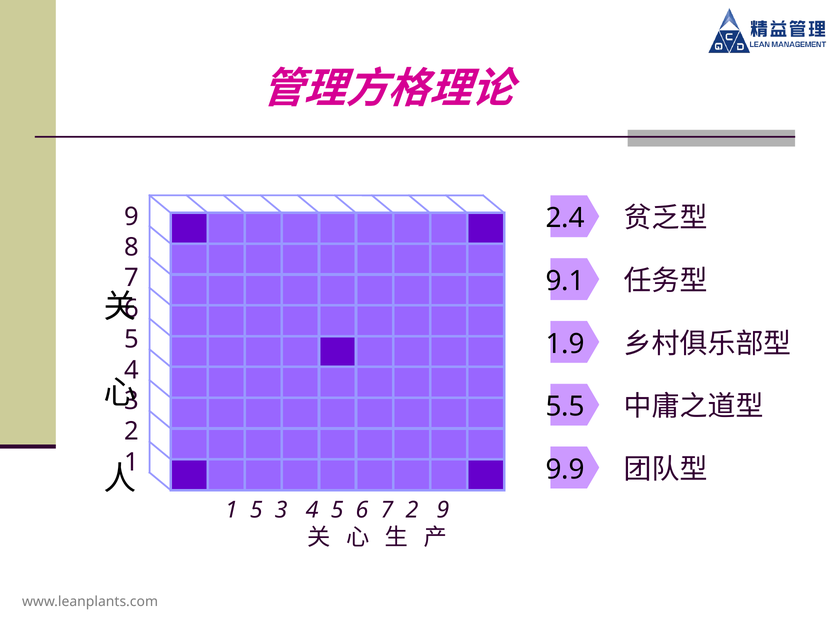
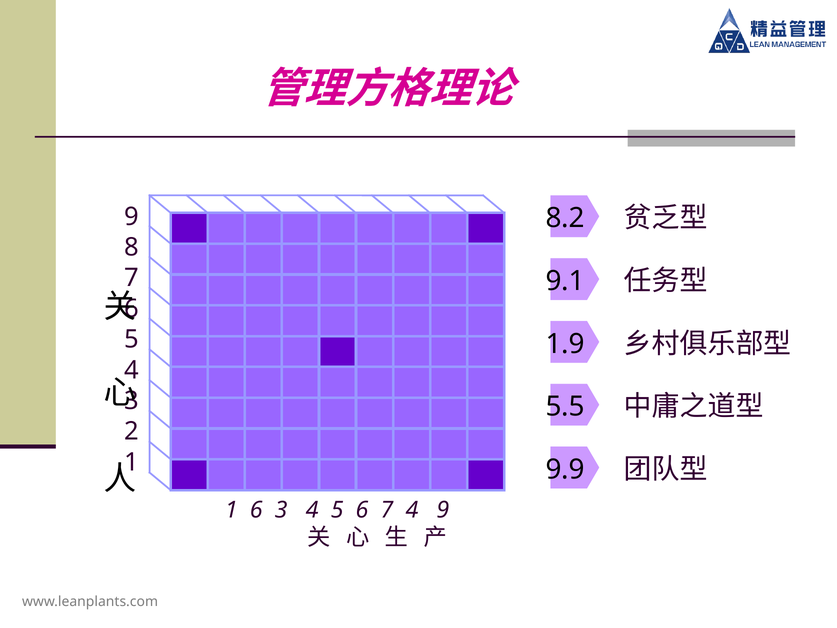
2.4: 2.4 -> 8.2
1 5: 5 -> 6
7 2: 2 -> 4
